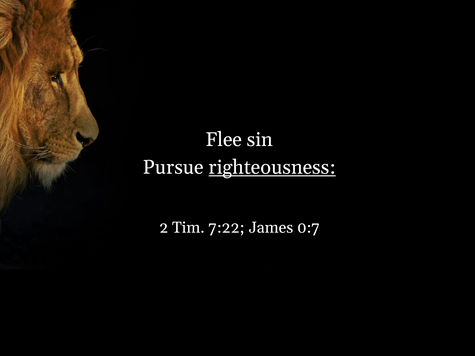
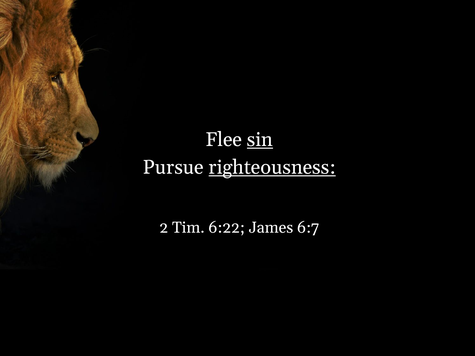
sin underline: none -> present
7:22: 7:22 -> 6:22
0:7: 0:7 -> 6:7
